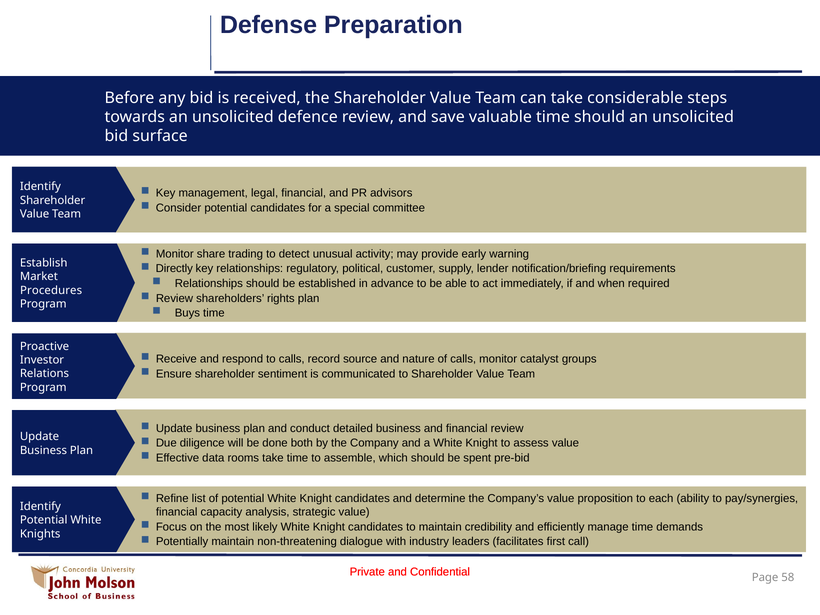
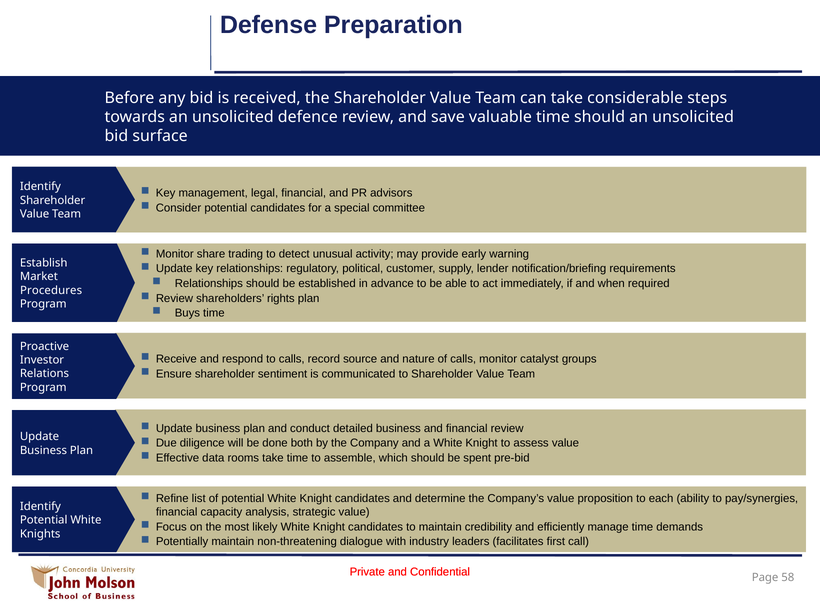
Directly at (174, 269): Directly -> Update
